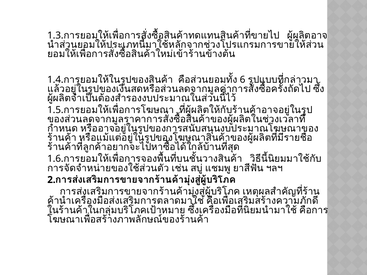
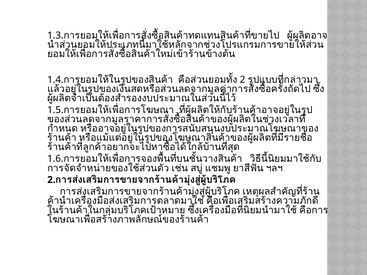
6: 6 -> 2
